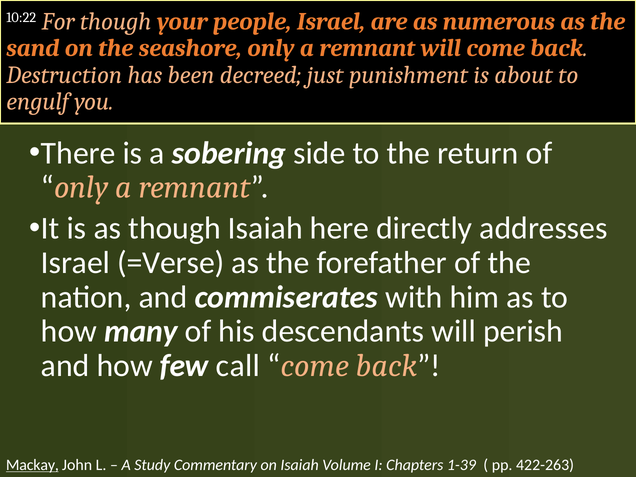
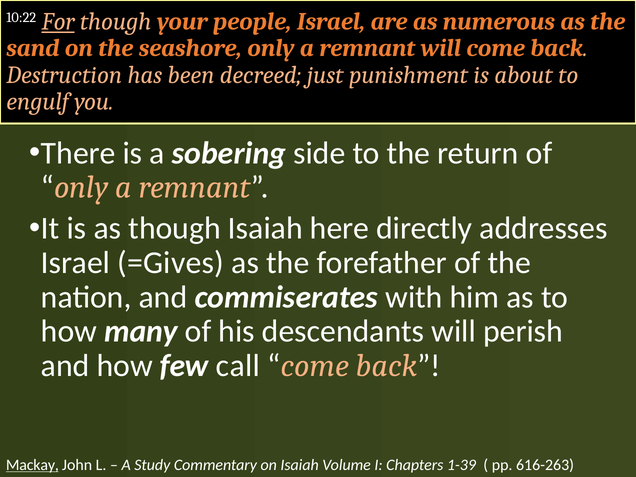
For underline: none -> present
=Verse: =Verse -> =Gives
422-263: 422-263 -> 616-263
